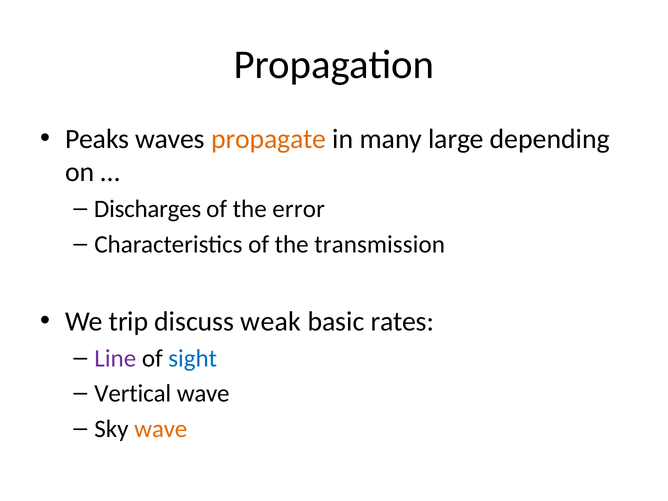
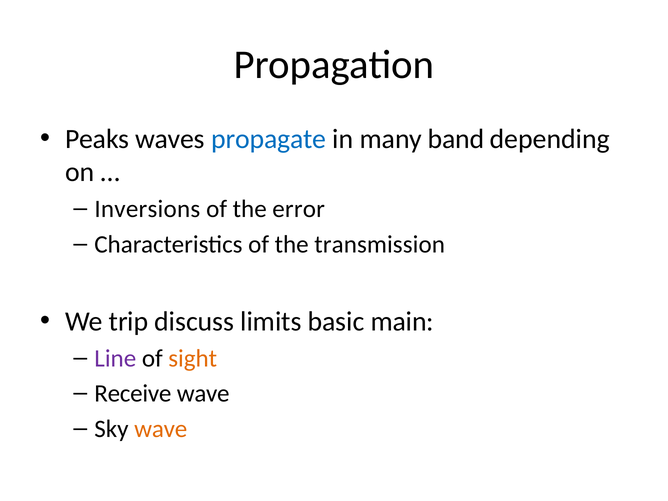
propagate colour: orange -> blue
large: large -> band
Discharges: Discharges -> Inversions
weak: weak -> limits
rates: rates -> main
sight colour: blue -> orange
Vertical: Vertical -> Receive
